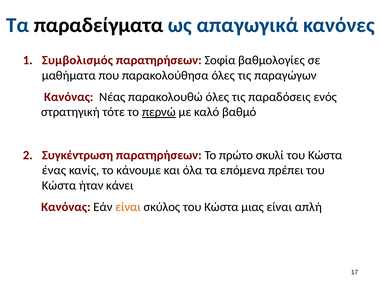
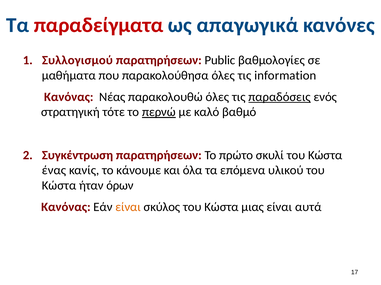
παραδείγματα colour: black -> red
Συμβολισμός: Συμβολισμός -> Συλλογισμού
Σοφία: Σοφία -> Public
παραγώγων: παραγώγων -> information
παραδόσεις underline: none -> present
πρέπει: πρέπει -> υλικού
κάνει: κάνει -> όρων
απλή: απλή -> αυτά
